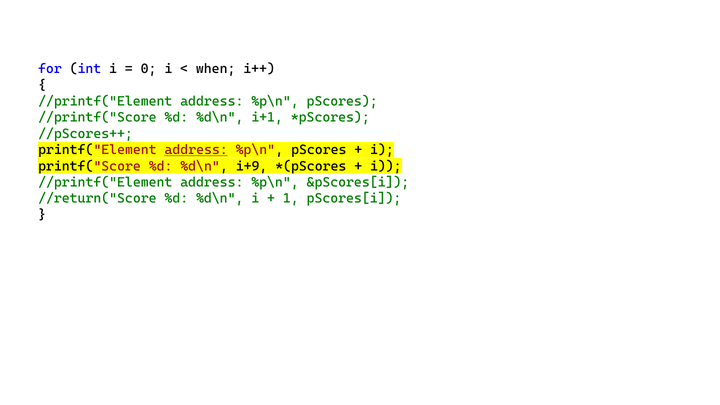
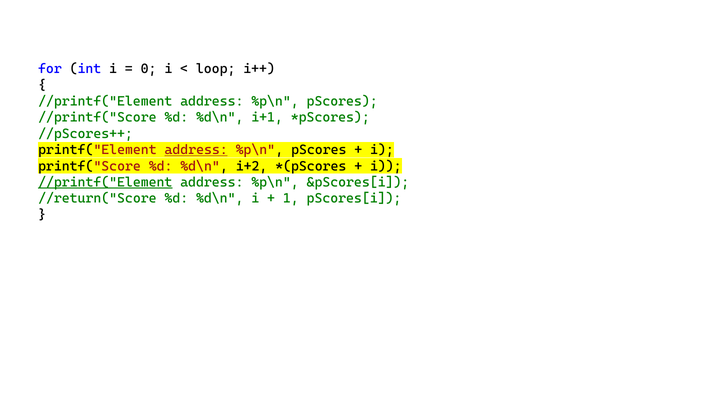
when: when -> loop
i+9: i+9 -> i+2
//printf("Element at (105, 182) underline: none -> present
